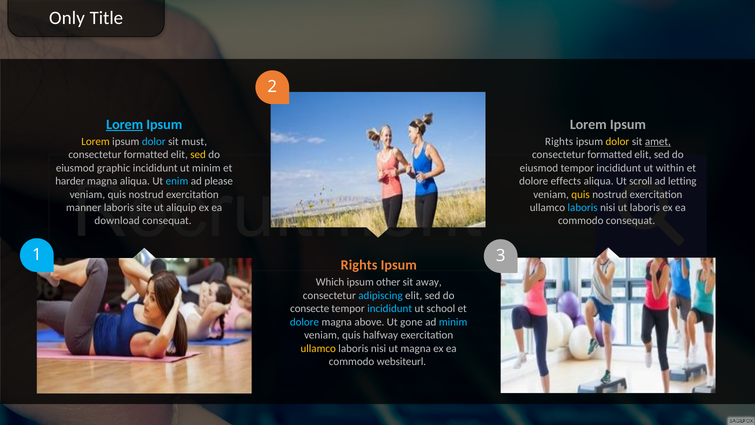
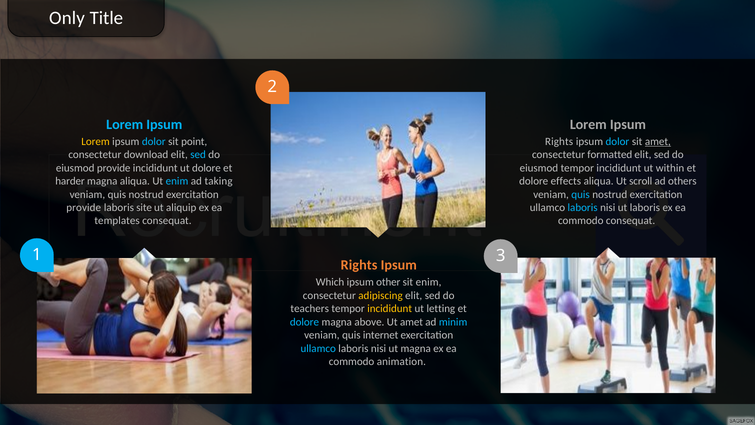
Lorem at (125, 124) underline: present -> none
must: must -> point
dolor at (617, 141) colour: yellow -> light blue
formatted at (146, 155): formatted -> download
sed at (198, 155) colour: yellow -> light blue
eiusmod graphic: graphic -> provide
ut minim: minim -> dolore
please: please -> taking
letting: letting -> others
quis at (581, 194) colour: yellow -> light blue
manner at (84, 207): manner -> provide
download: download -> templates
sit away: away -> enim
adipiscing colour: light blue -> yellow
consecte: consecte -> teachers
incididunt at (390, 308) colour: light blue -> yellow
school: school -> letting
Ut gone: gone -> amet
halfway: halfway -> internet
ullamco at (318, 348) colour: yellow -> light blue
websiteurl: websiteurl -> animation
